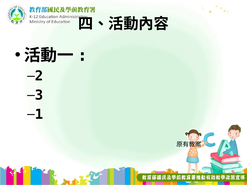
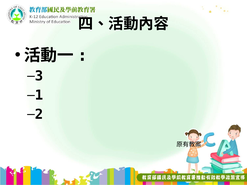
2: 2 -> 3
3: 3 -> 1
1: 1 -> 2
